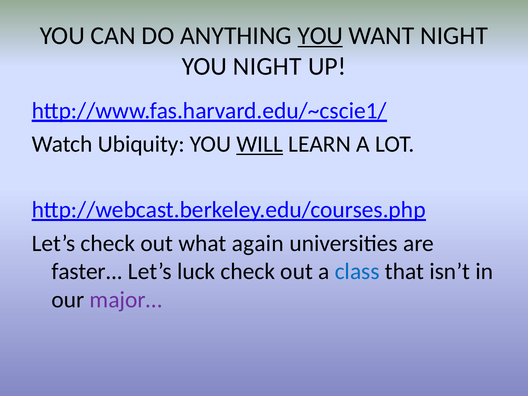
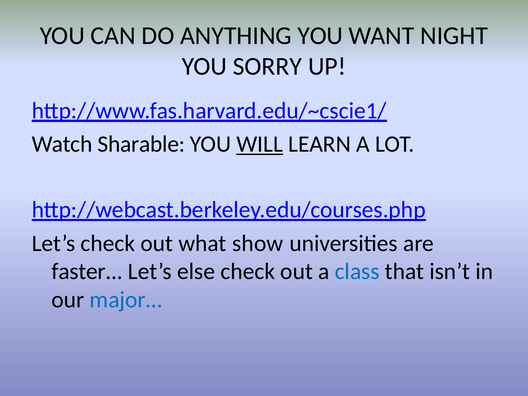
YOU at (320, 36) underline: present -> none
YOU NIGHT: NIGHT -> SORRY
Ubiquity: Ubiquity -> Sharable
again: again -> show
luck: luck -> else
major… colour: purple -> blue
